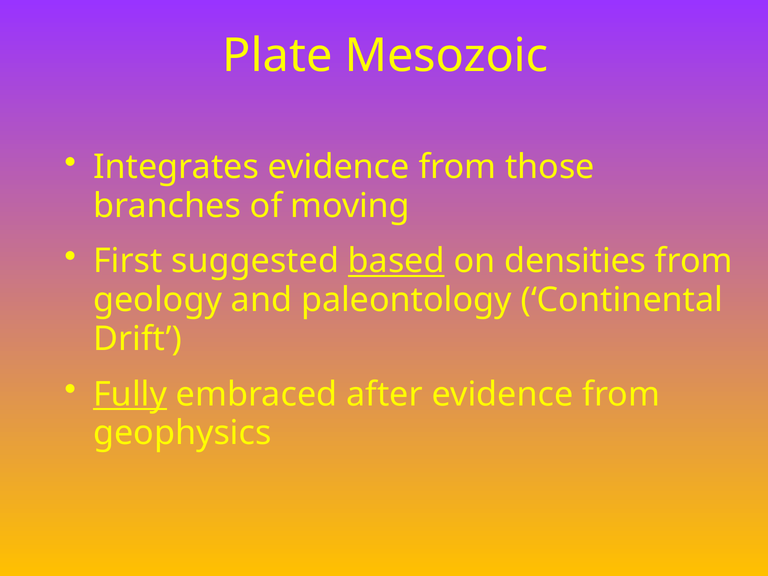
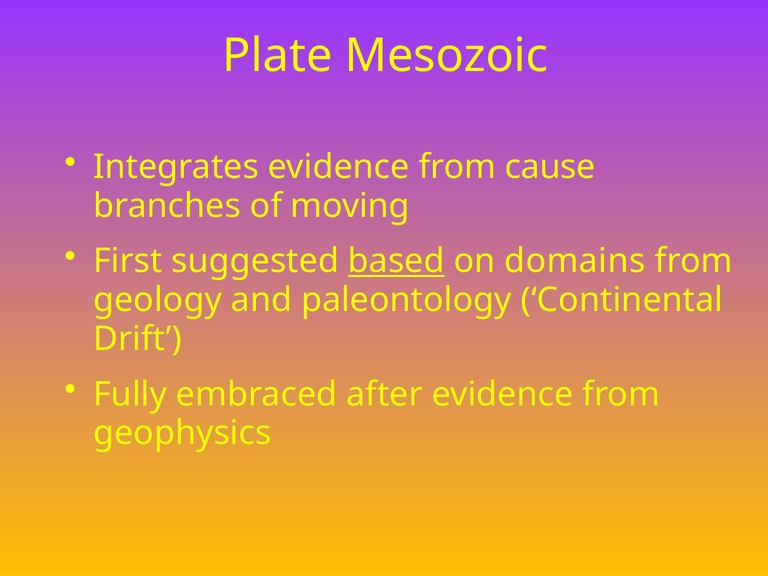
those: those -> cause
densities: densities -> domains
Fully underline: present -> none
